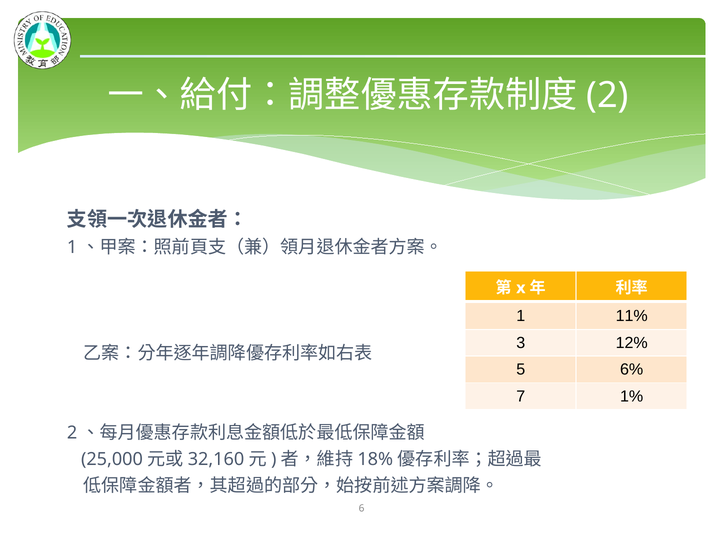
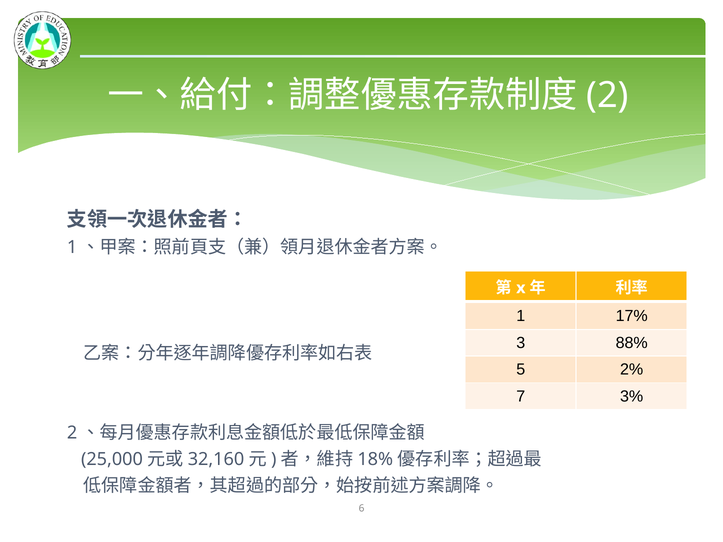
11%: 11% -> 17%
12%: 12% -> 88%
6%: 6% -> 2%
1%: 1% -> 3%
